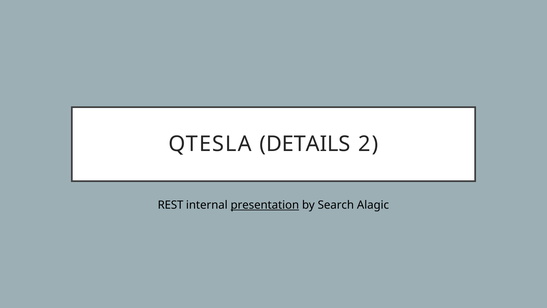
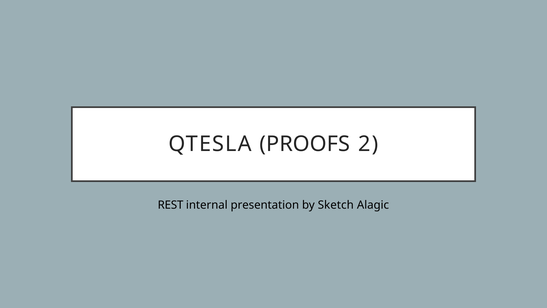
DETAILS: DETAILS -> PROOFS
presentation underline: present -> none
Search: Search -> Sketch
